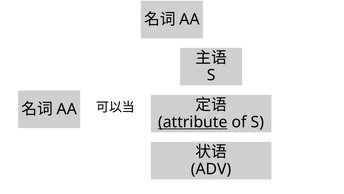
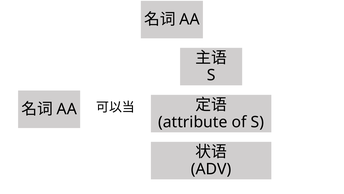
attribute underline: present -> none
